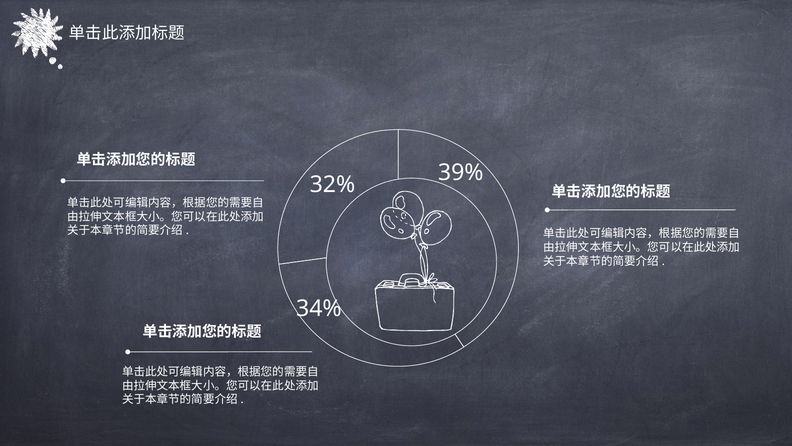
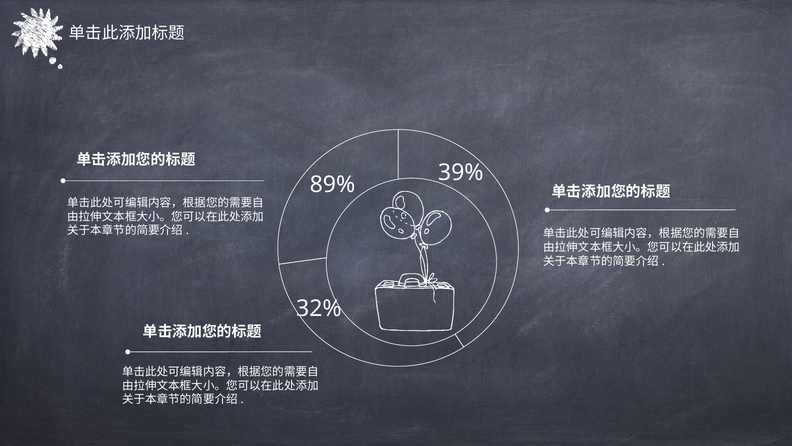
32%: 32% -> 89%
34%: 34% -> 32%
